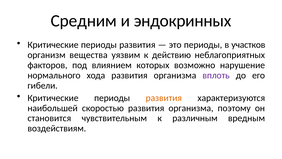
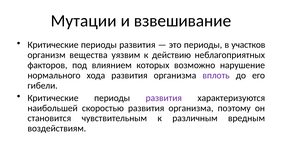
Средним: Средним -> Мутации
эндокринных: эндокринных -> взвешивание
развития at (164, 98) colour: orange -> purple
